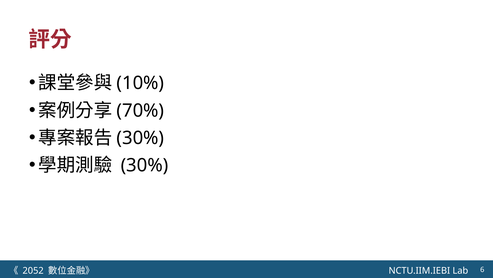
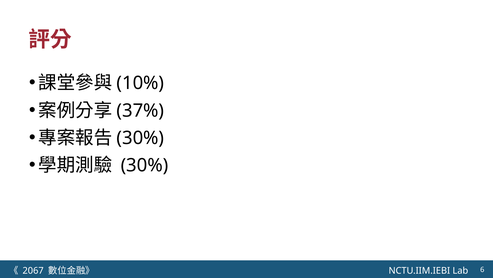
70%: 70% -> 37%
2052: 2052 -> 2067
